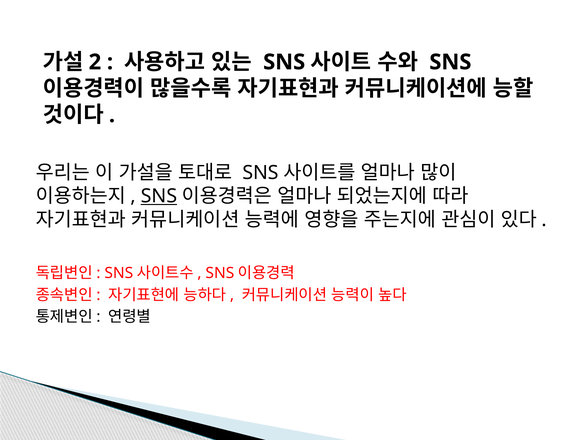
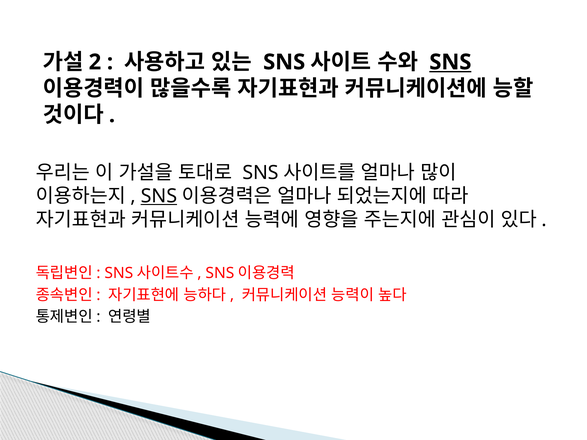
SNS at (450, 62) underline: none -> present
